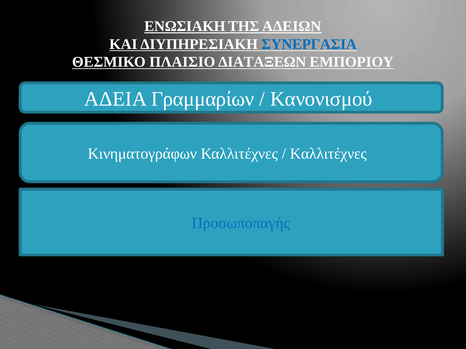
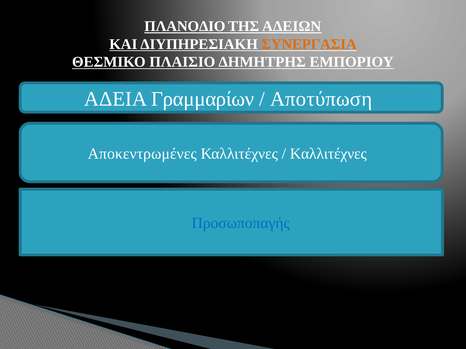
ΕΝΩΣΙΑΚΗ: ΕΝΩΣΙΑΚΗ -> ΠΛΑΝΟΔΙΟ
ΣΥΝΕΡΓΑΣΙΑ colour: blue -> orange
ΔΙΑΤΑΞΕΩΝ: ΔΙΑΤΑΞΕΩΝ -> ΔΗΜΗΤΡΗΣ
Κανονισμού: Κανονισμού -> Αποτύπωση
Κινηματογράφων: Κινηματογράφων -> Αποκεντρωμένες
